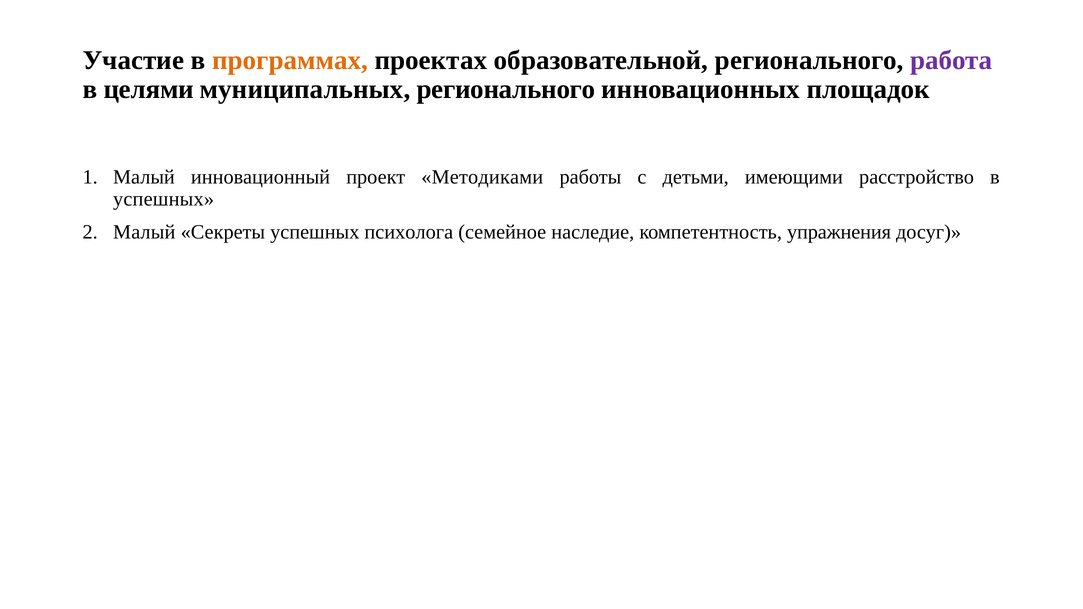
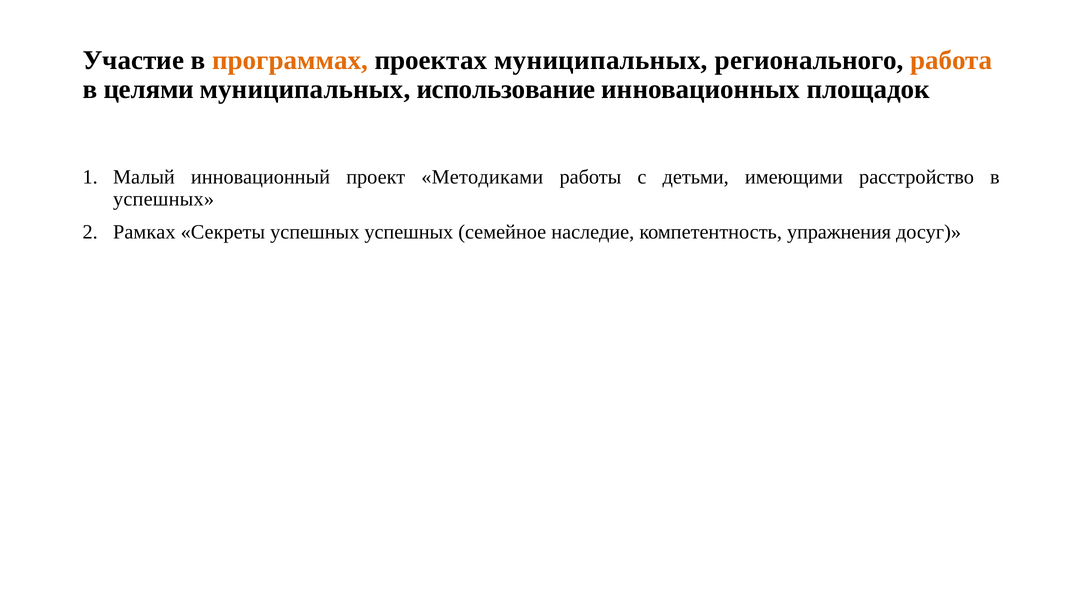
проектах образовательной: образовательной -> муниципальных
работа colour: purple -> orange
муниципальных регионального: регионального -> использование
Малый at (144, 232): Малый -> Рамках
успешных психолога: психолога -> успешных
